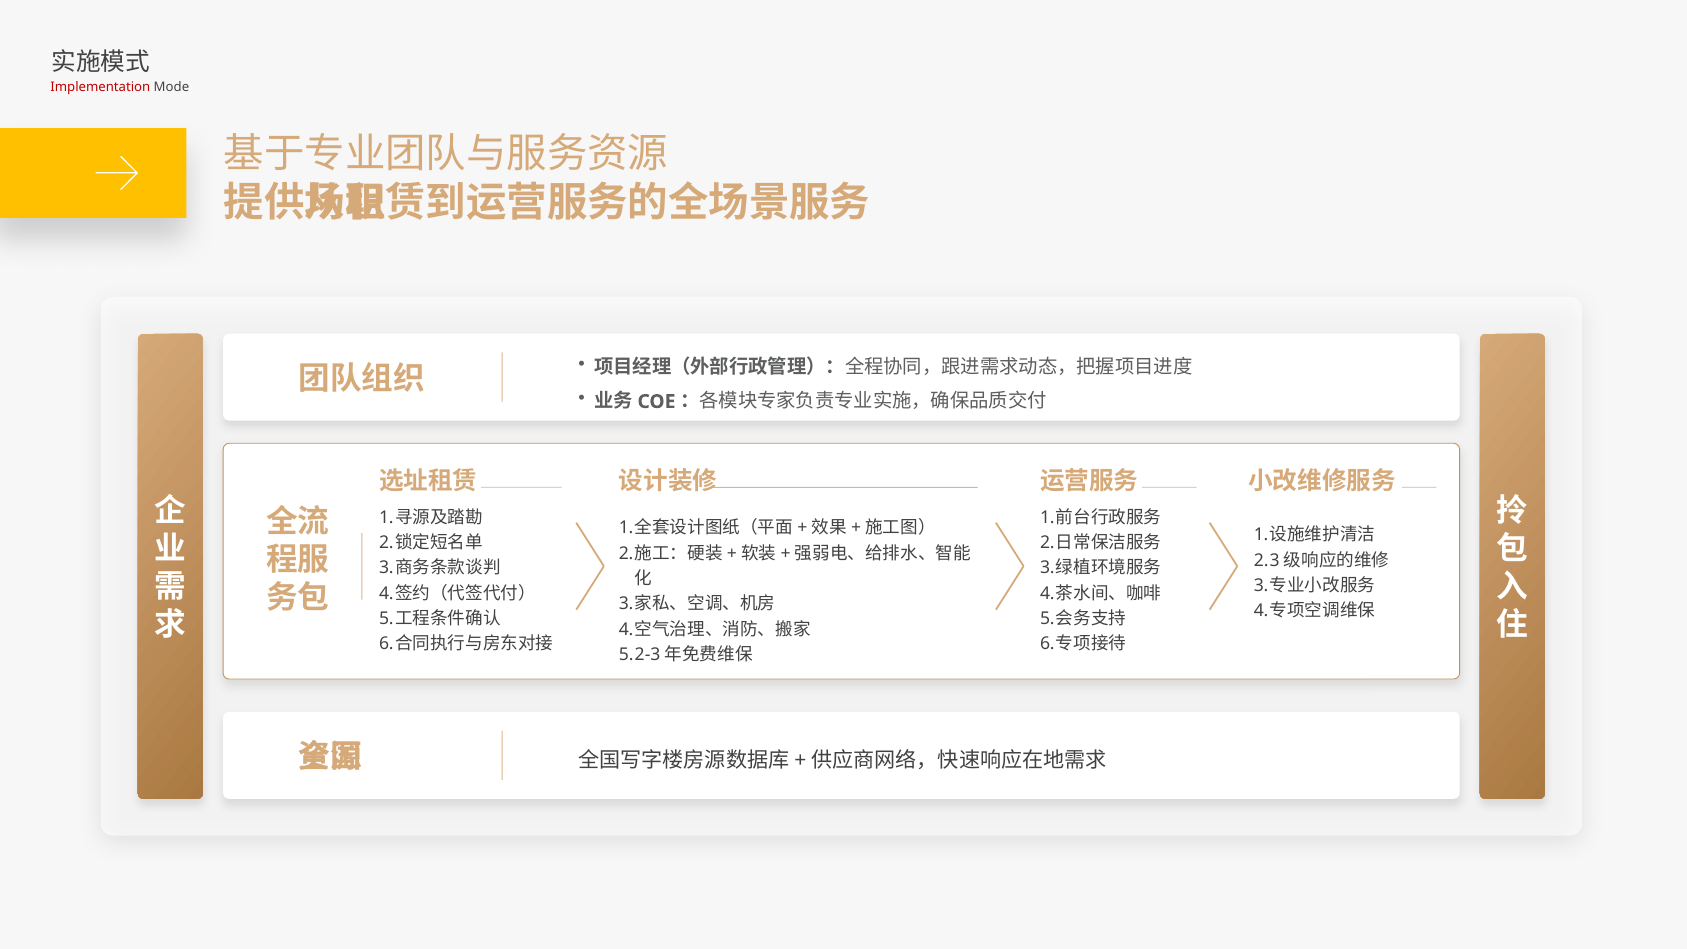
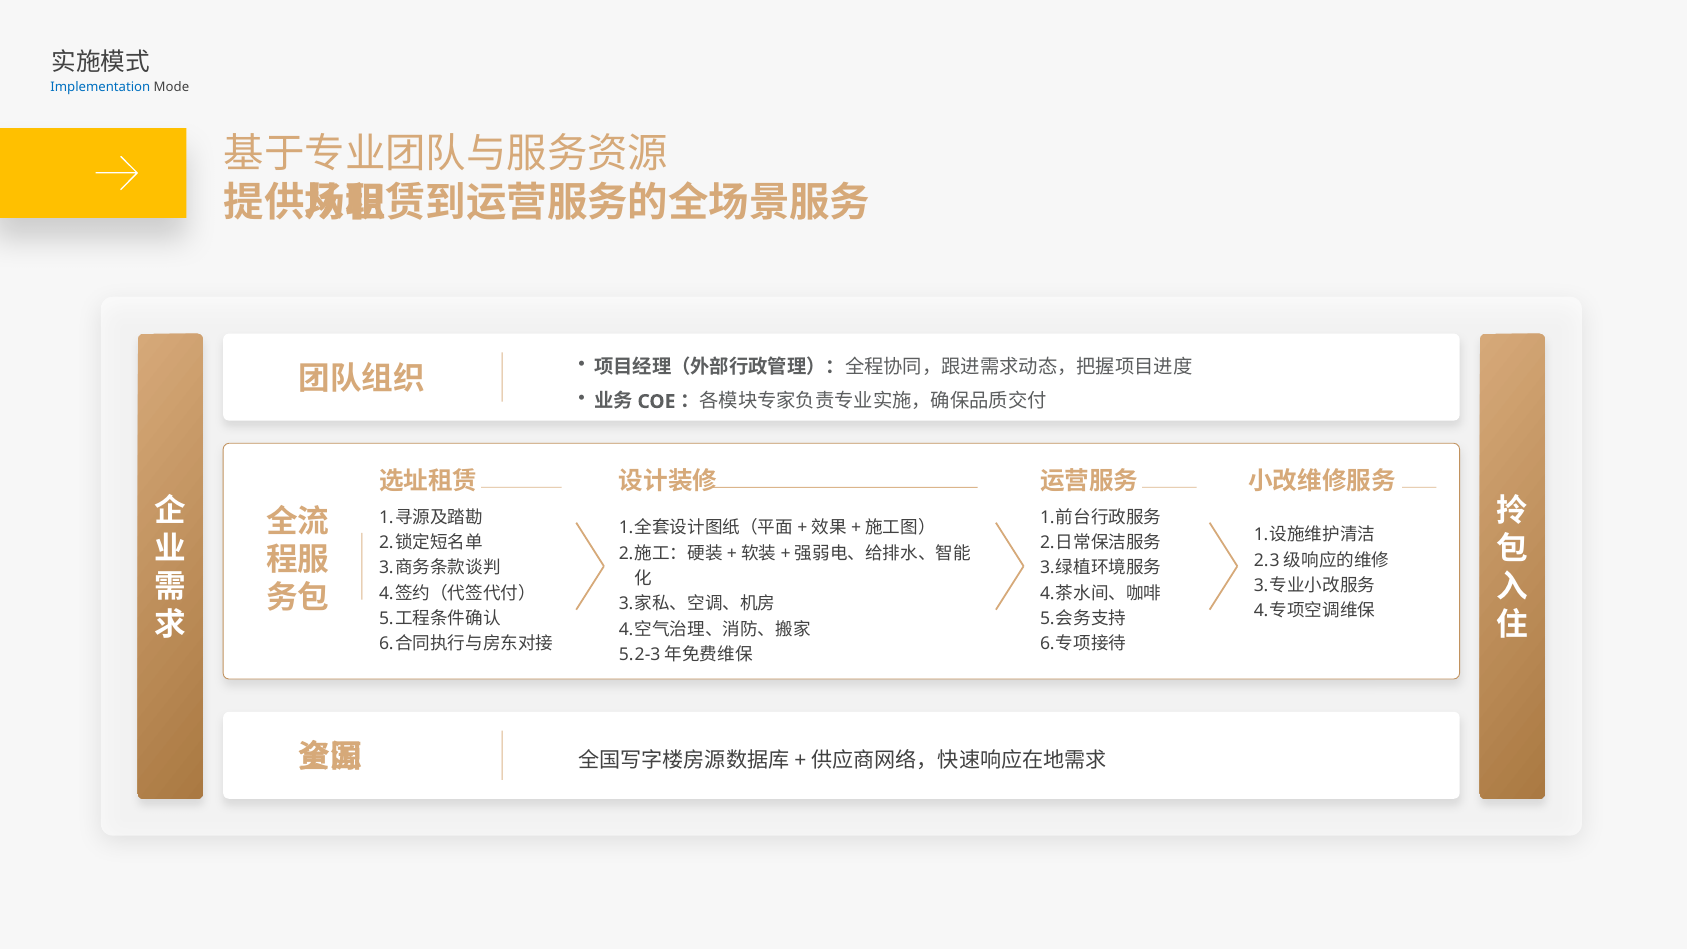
Implementation colour: red -> blue
